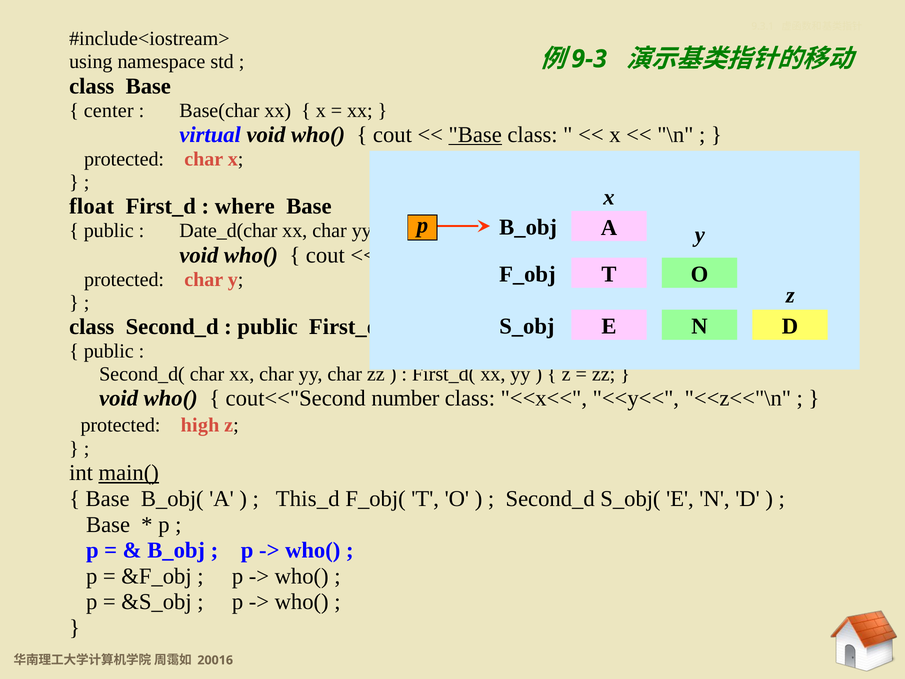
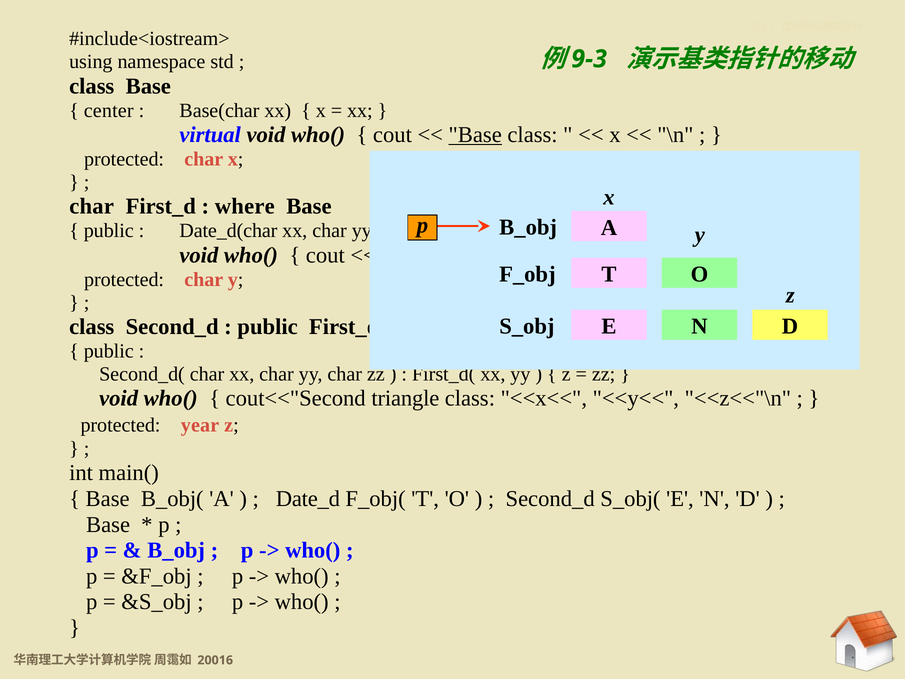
float at (92, 206): float -> char
number: number -> triangle
high: high -> year
main( underline: present -> none
This_d: This_d -> Date_d
